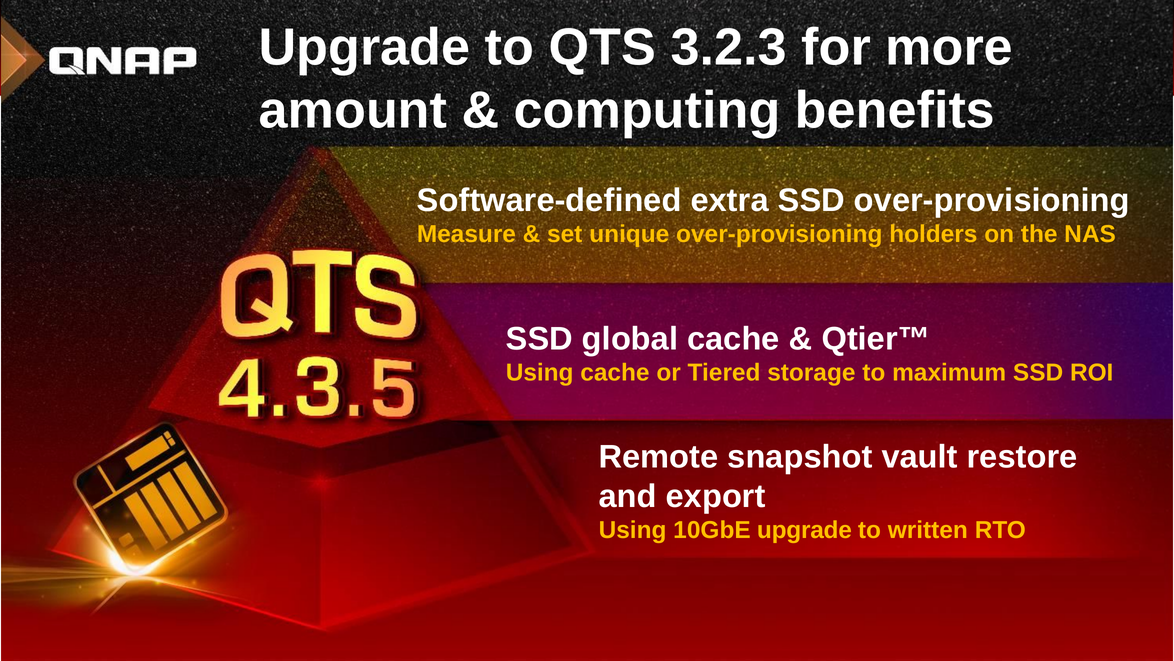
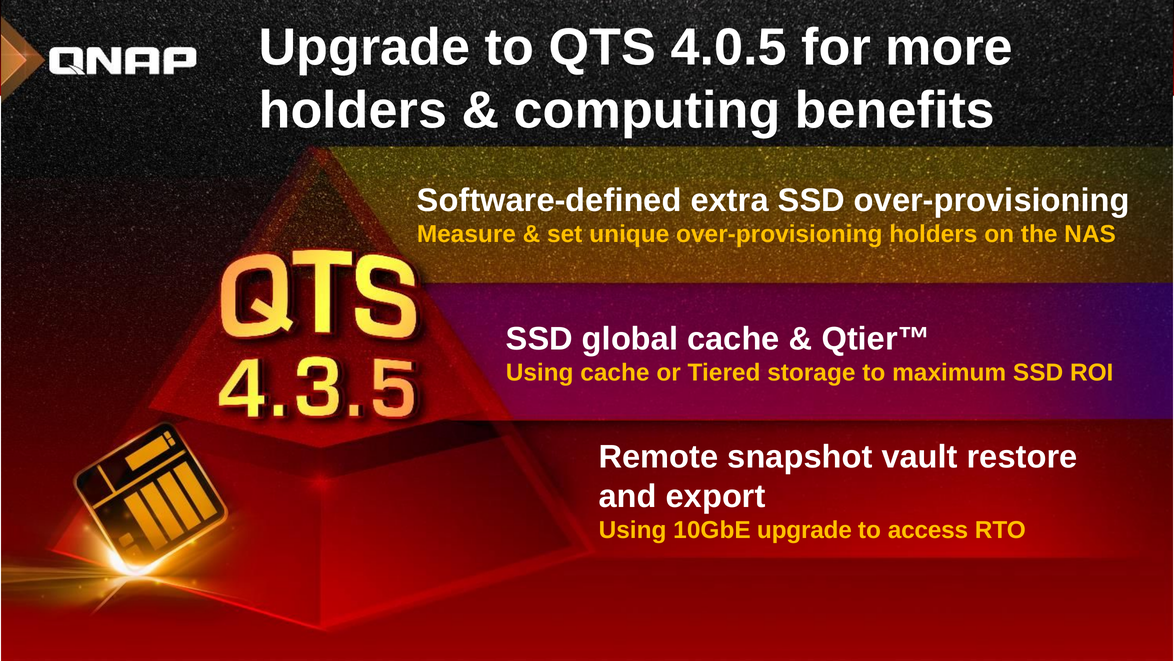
3.2.3: 3.2.3 -> 4.0.5
amount at (353, 110): amount -> holders
written: written -> access
